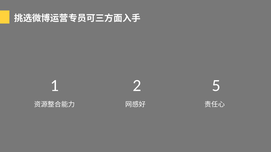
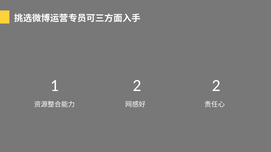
2 5: 5 -> 2
